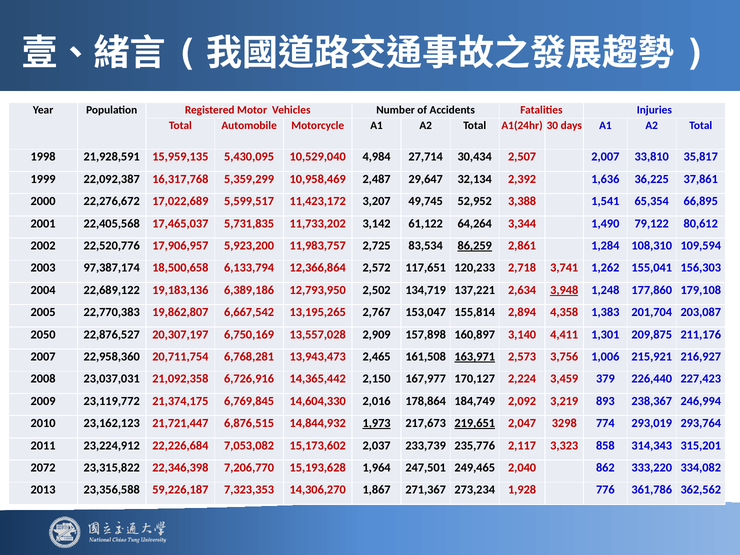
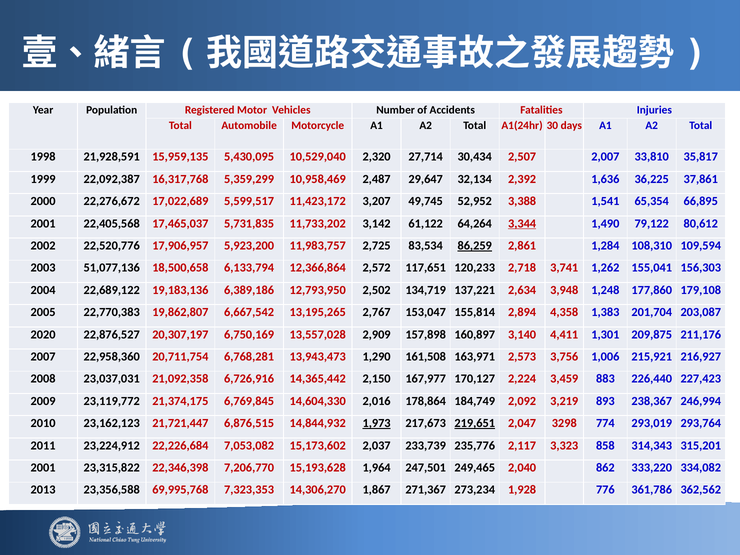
4,984: 4,984 -> 2,320
3,344 underline: none -> present
97,387,174: 97,387,174 -> 51,077,136
3,948 underline: present -> none
2050: 2050 -> 2020
2,465: 2,465 -> 1,290
163,971 underline: present -> none
379: 379 -> 883
2072 at (43, 468): 2072 -> 2001
59,226,187: 59,226,187 -> 69,995,768
